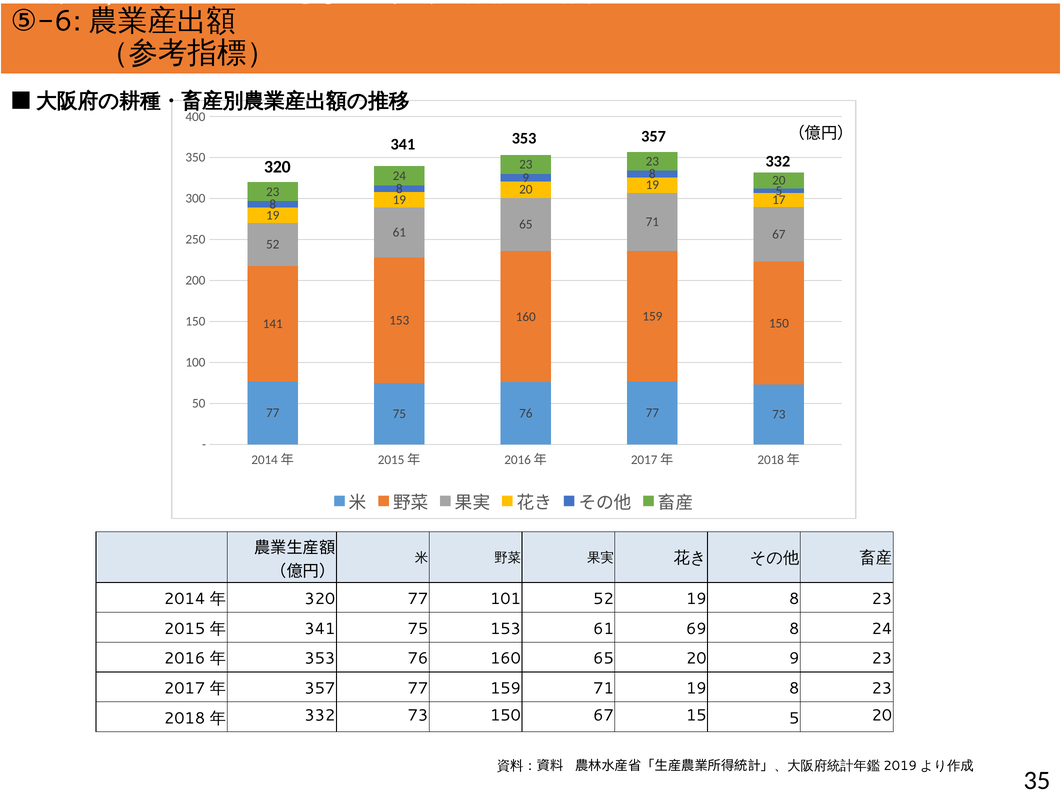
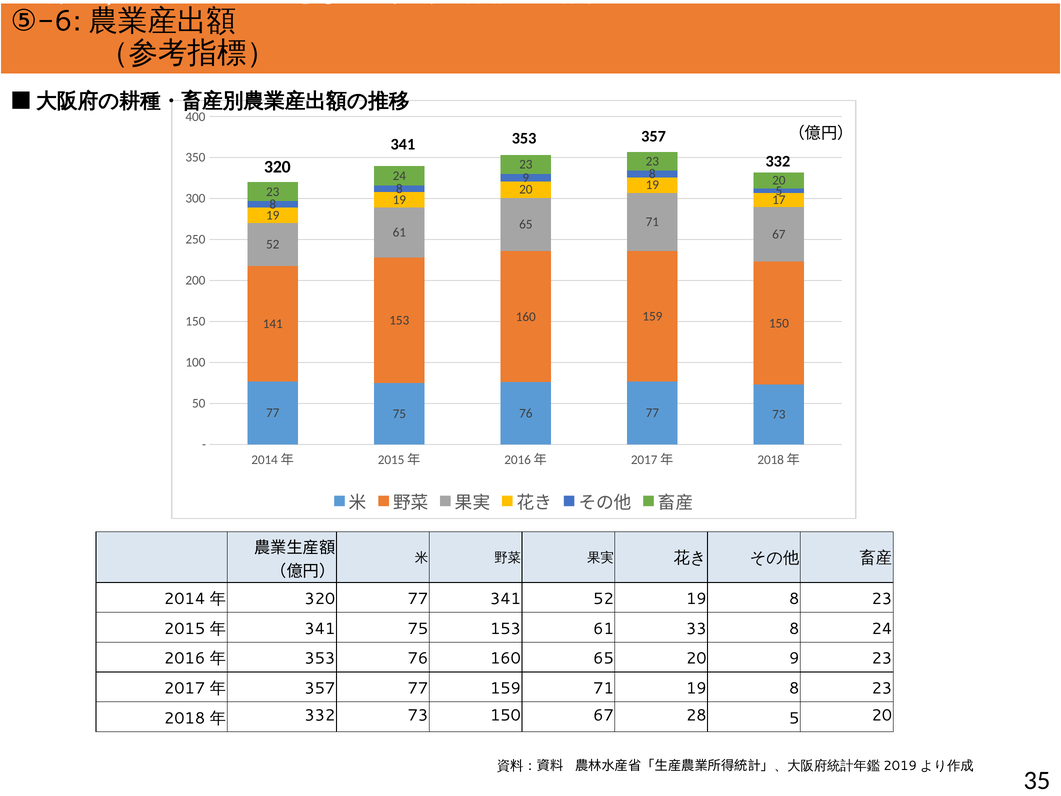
77 101: 101 -> 341
69: 69 -> 33
15: 15 -> 28
